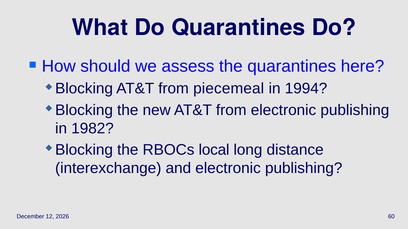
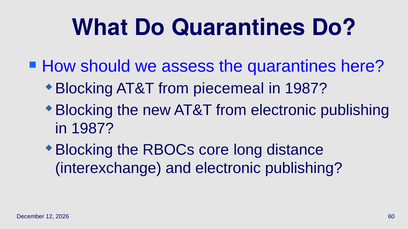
1994 at (306, 89): 1994 -> 1987
1982 at (93, 129): 1982 -> 1987
local: local -> core
